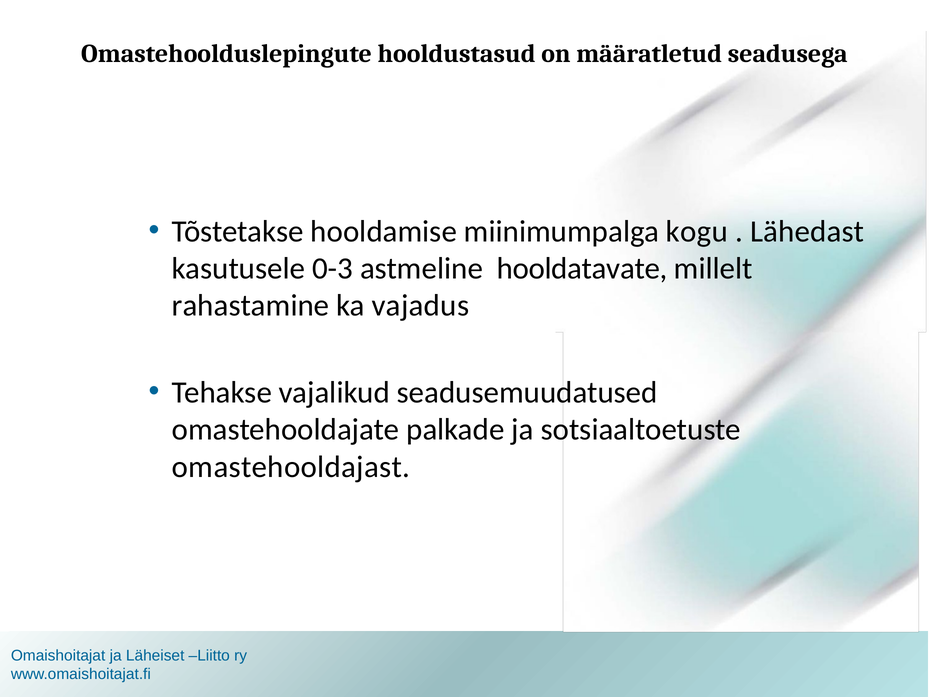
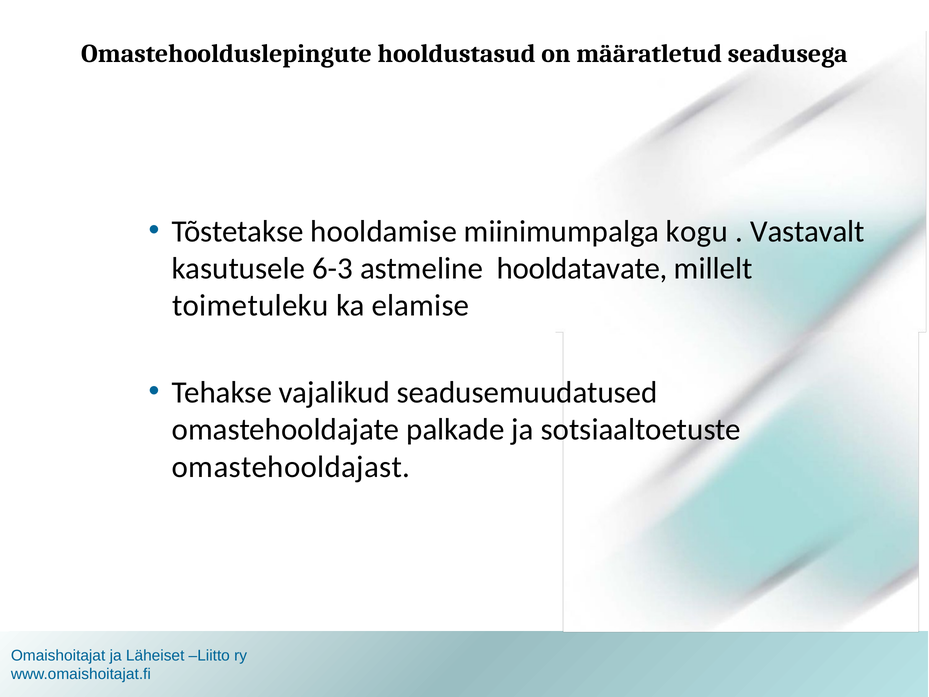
Lähedast: Lähedast -> Vastavalt
0-3: 0-3 -> 6-3
rahastamine: rahastamine -> toimetuleku
vajadus: vajadus -> elamise
